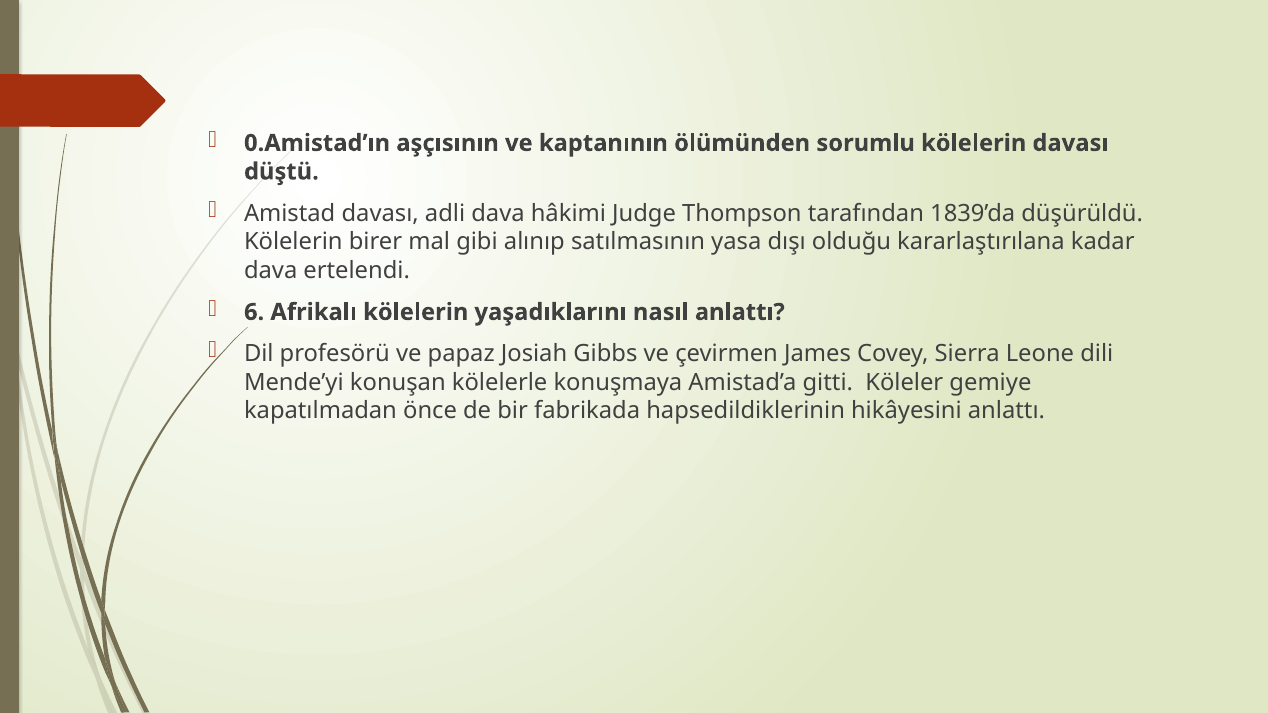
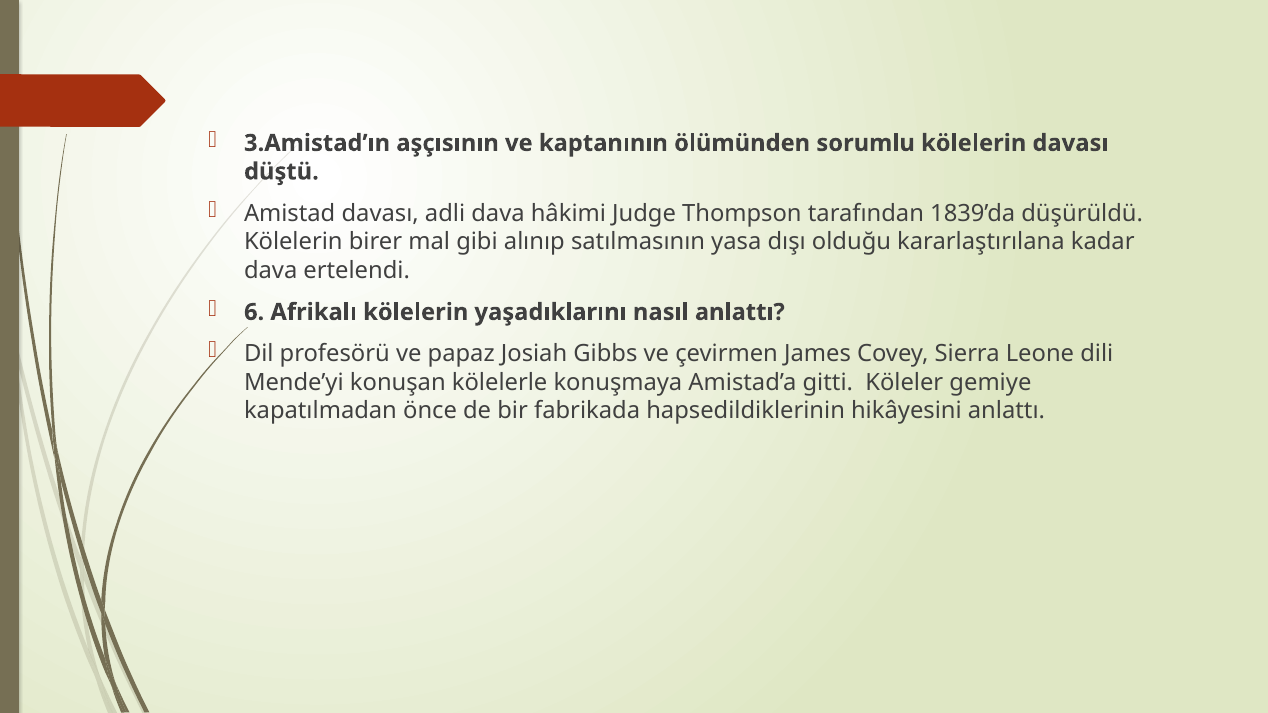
0.Amistad’ın: 0.Amistad’ın -> 3.Amistad’ın
